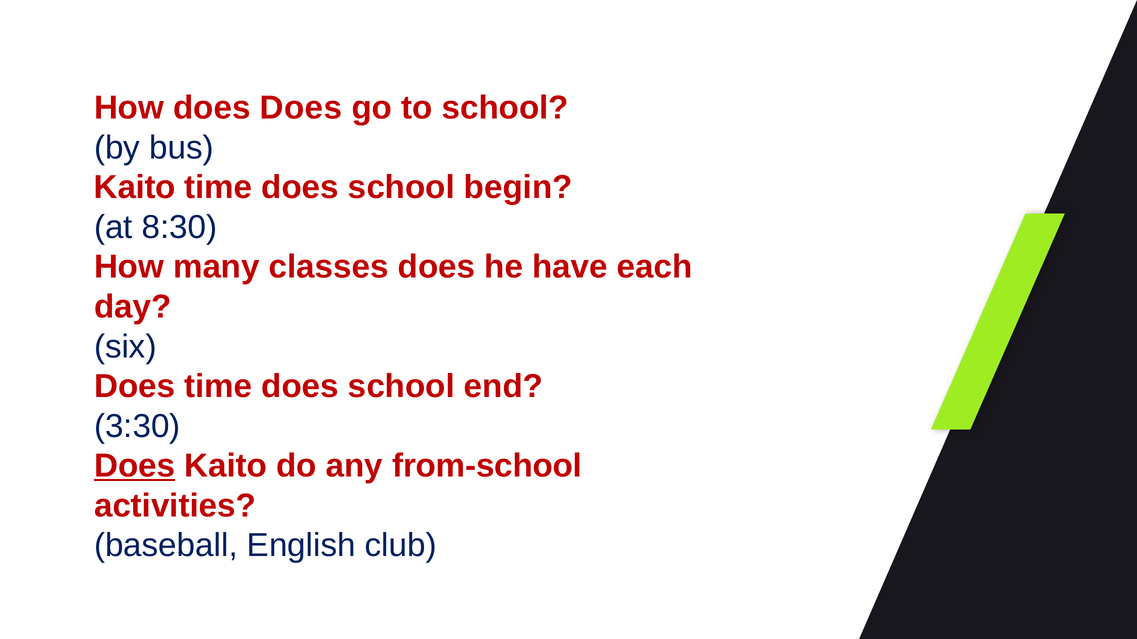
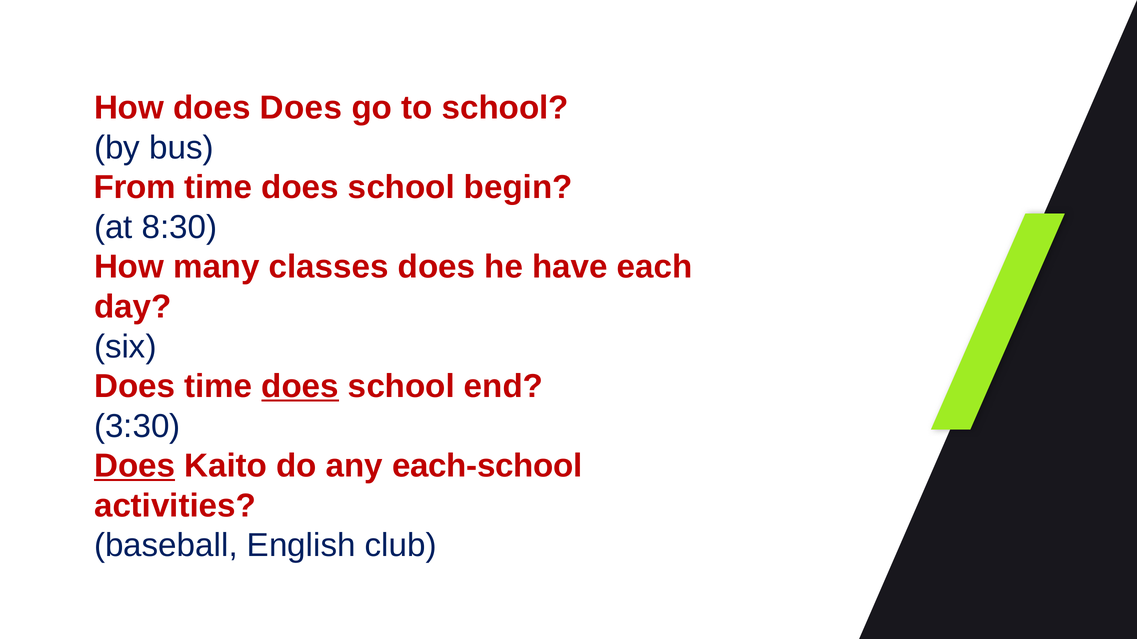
Kaito at (135, 188): Kaito -> From
does at (300, 387) underline: none -> present
from-school: from-school -> each-school
